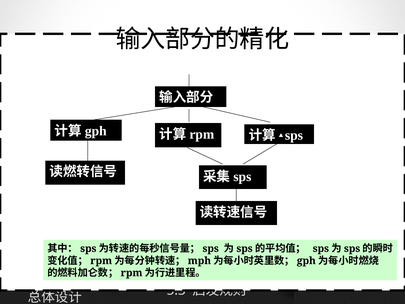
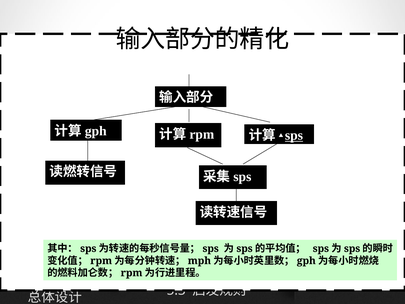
sps underline: none -> present
